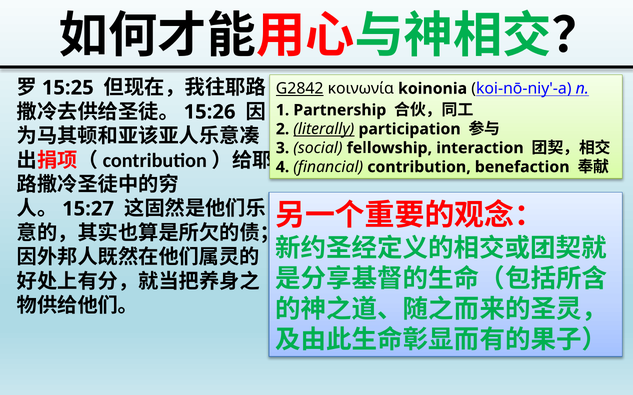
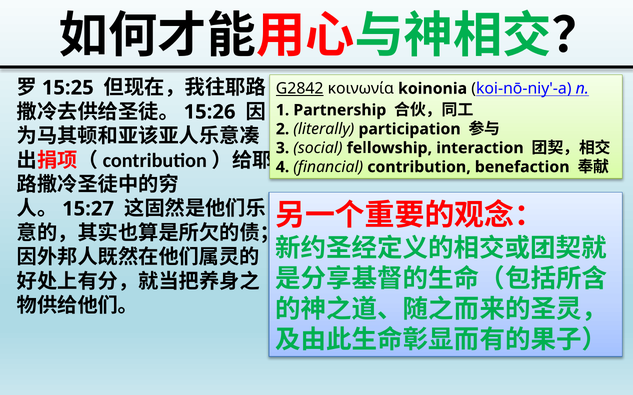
literally underline: present -> none
